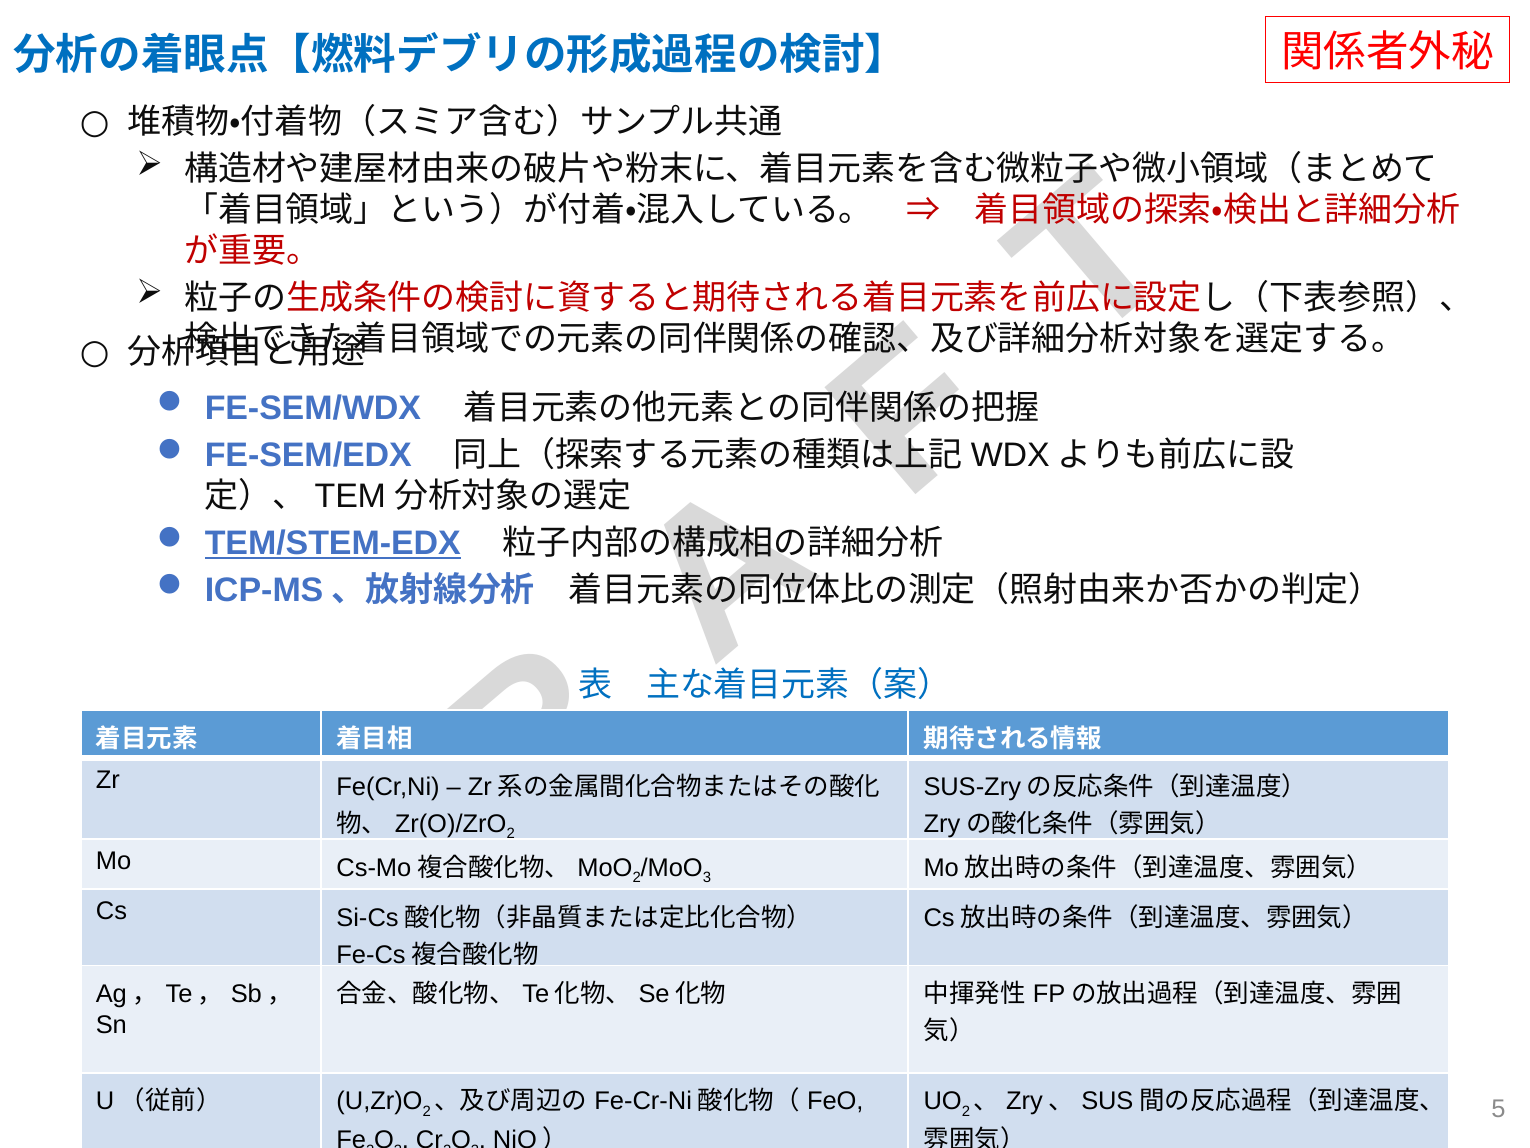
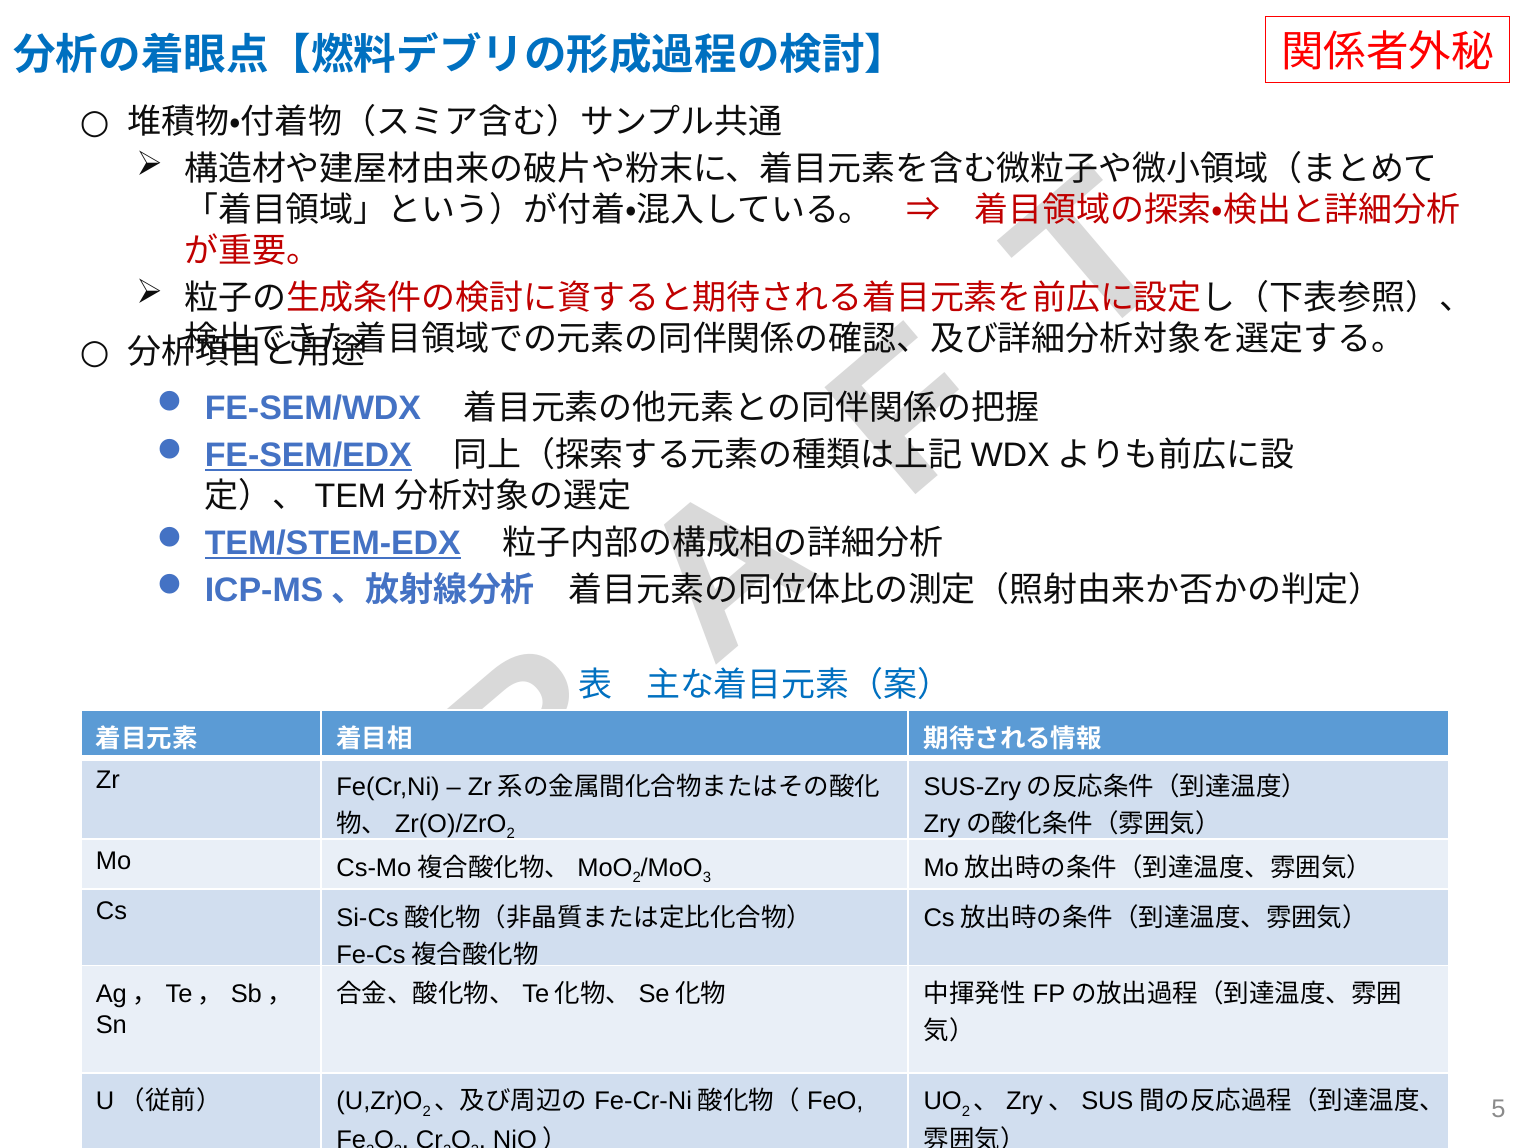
FE-SEM/EDX underline: none -> present
